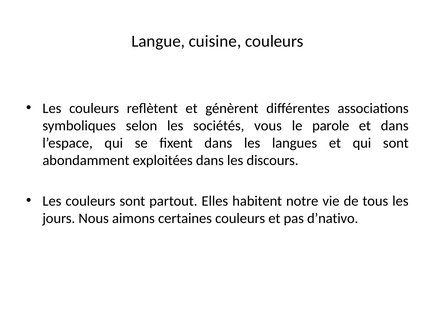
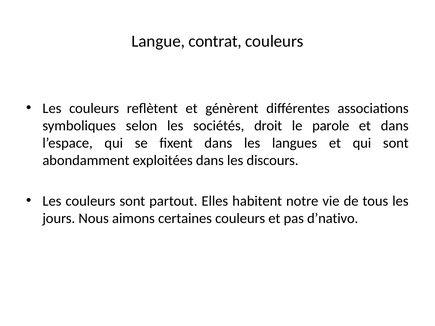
cuisine: cuisine -> contrat
vous: vous -> droit
